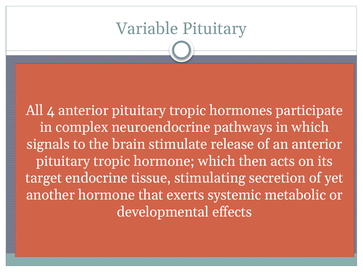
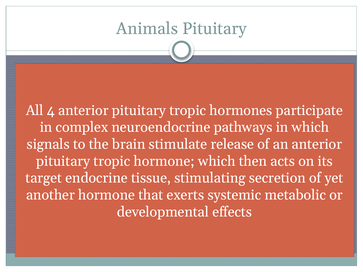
Variable: Variable -> Animals
